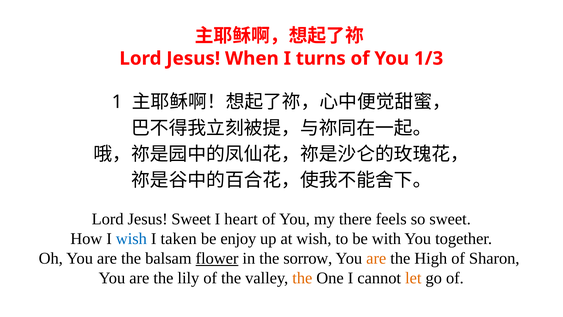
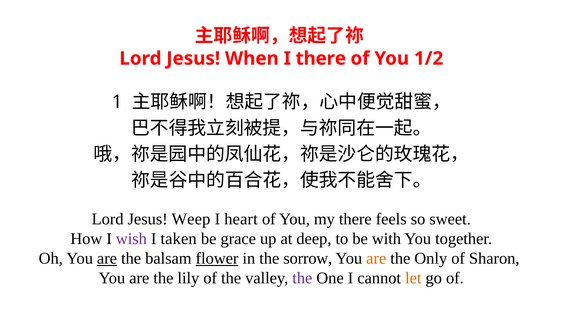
I turns: turns -> there
1/3: 1/3 -> 1/2
Jesus Sweet: Sweet -> Weep
wish at (131, 238) colour: blue -> purple
enjoy: enjoy -> grace
at wish: wish -> deep
are at (107, 258) underline: none -> present
High: High -> Only
the at (302, 278) colour: orange -> purple
